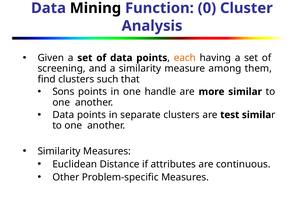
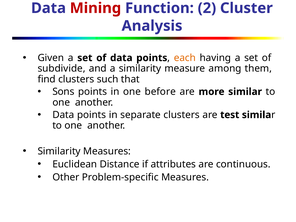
Mining colour: black -> red
0: 0 -> 2
screening: screening -> subdivide
handle: handle -> before
